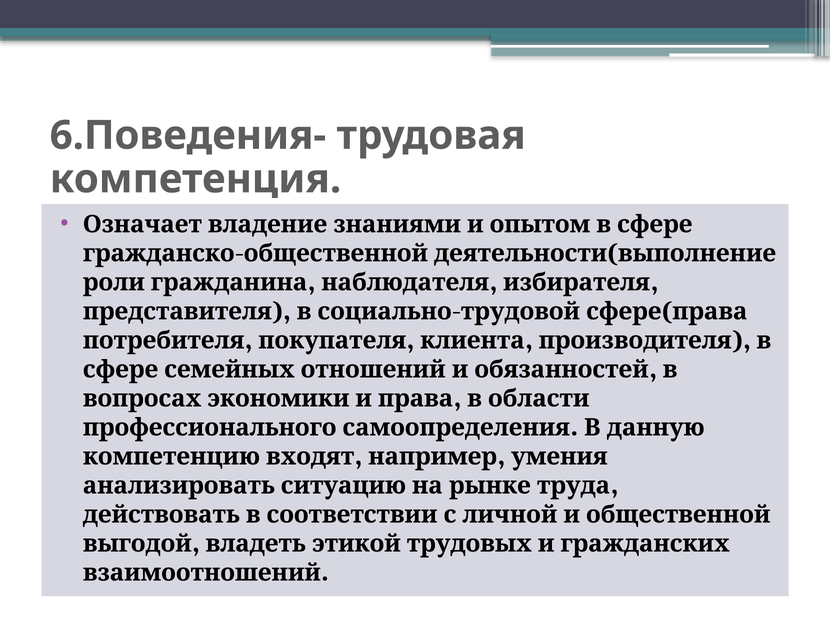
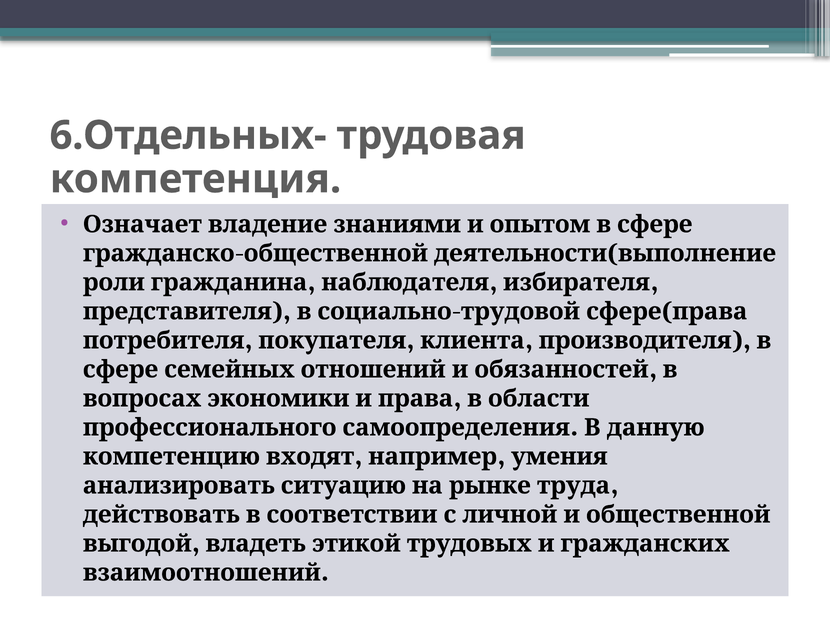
6.Поведения-: 6.Поведения- -> 6.Отдельных-
